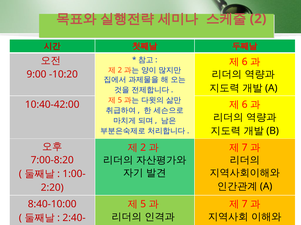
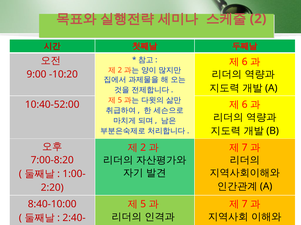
10:40-42:00: 10:40-42:00 -> 10:40-52:00
